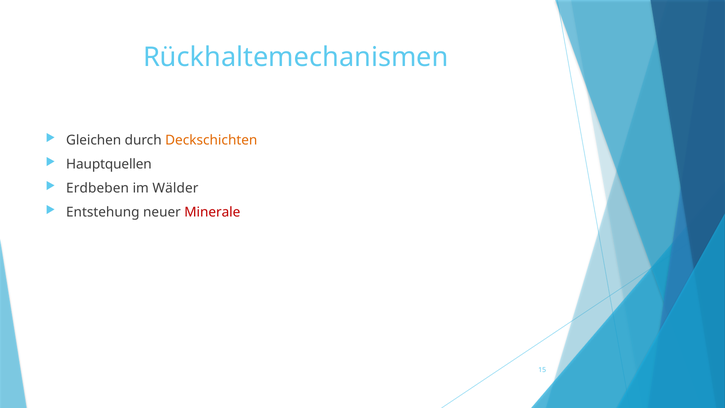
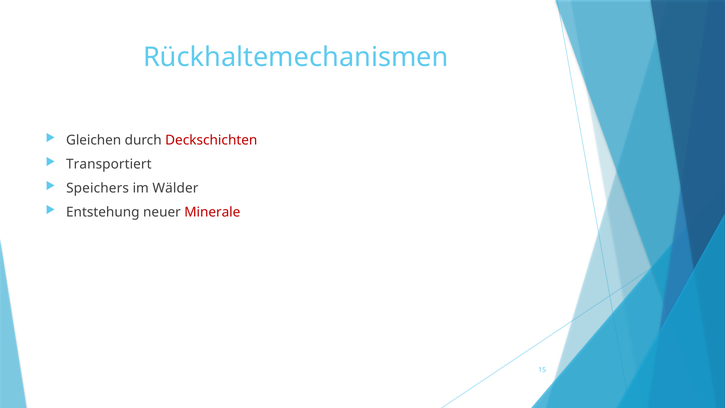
Deckschichten colour: orange -> red
Hauptquellen: Hauptquellen -> Transportiert
Erdbeben: Erdbeben -> Speichers
